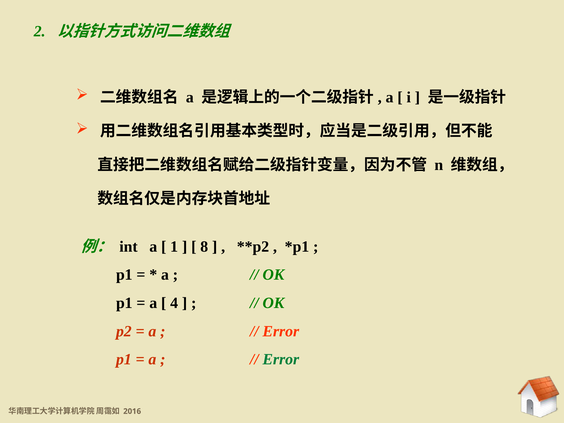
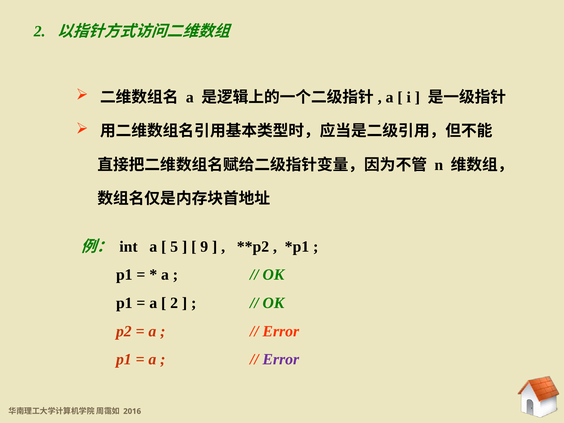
1: 1 -> 5
8: 8 -> 9
4 at (174, 303): 4 -> 2
Error at (281, 359) colour: green -> purple
